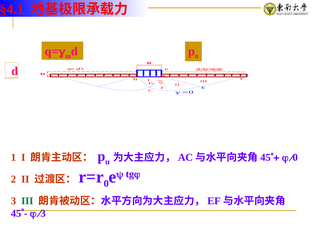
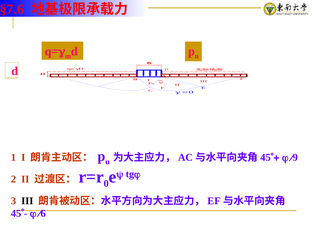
§4.1: §4.1 -> §7.6
0 at (295, 158): 0 -> 9
III at (27, 201) colour: green -> black
3 at (43, 213): 3 -> 6
